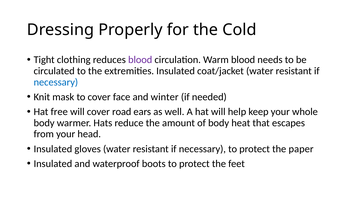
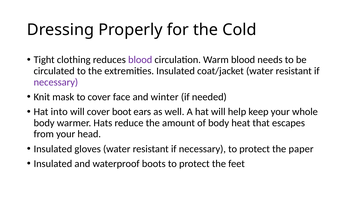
necessary at (56, 82) colour: blue -> purple
free: free -> into
road: road -> boot
